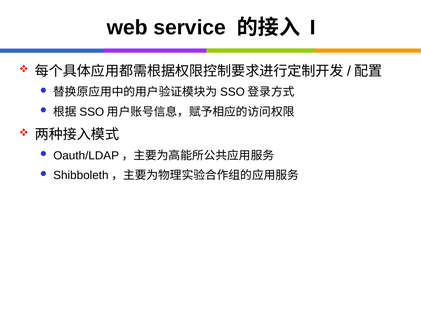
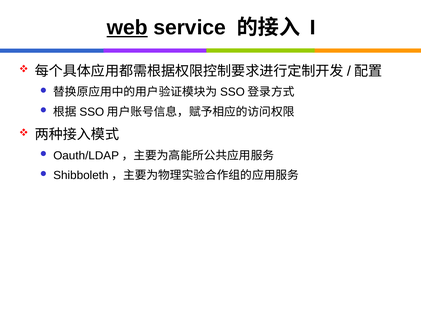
web underline: none -> present
